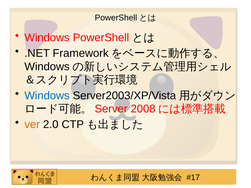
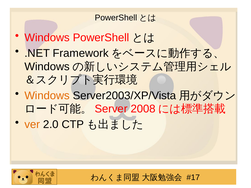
Windows at (47, 96) colour: blue -> orange
